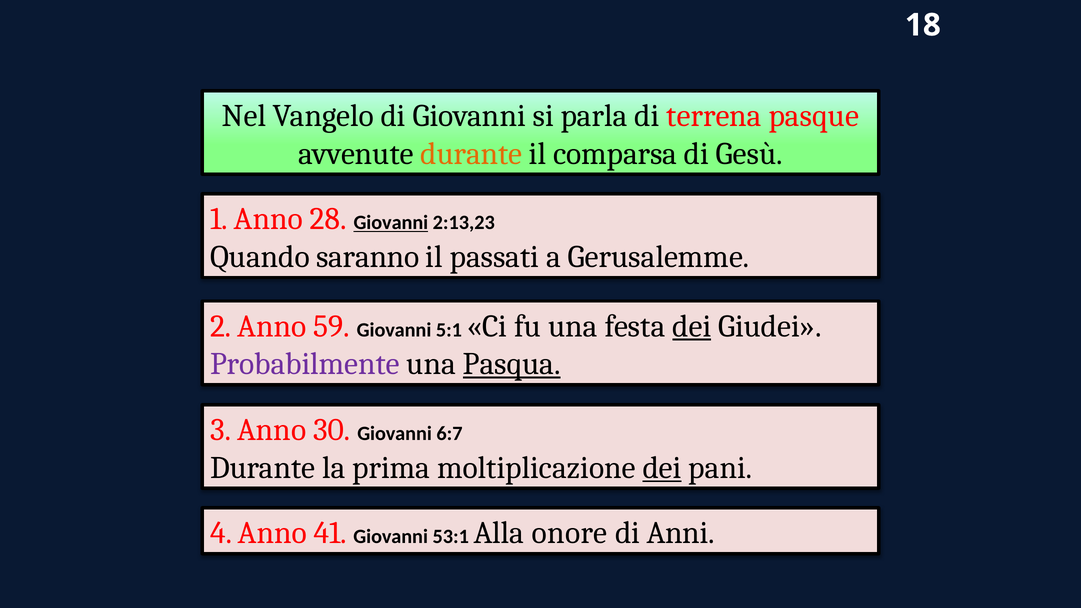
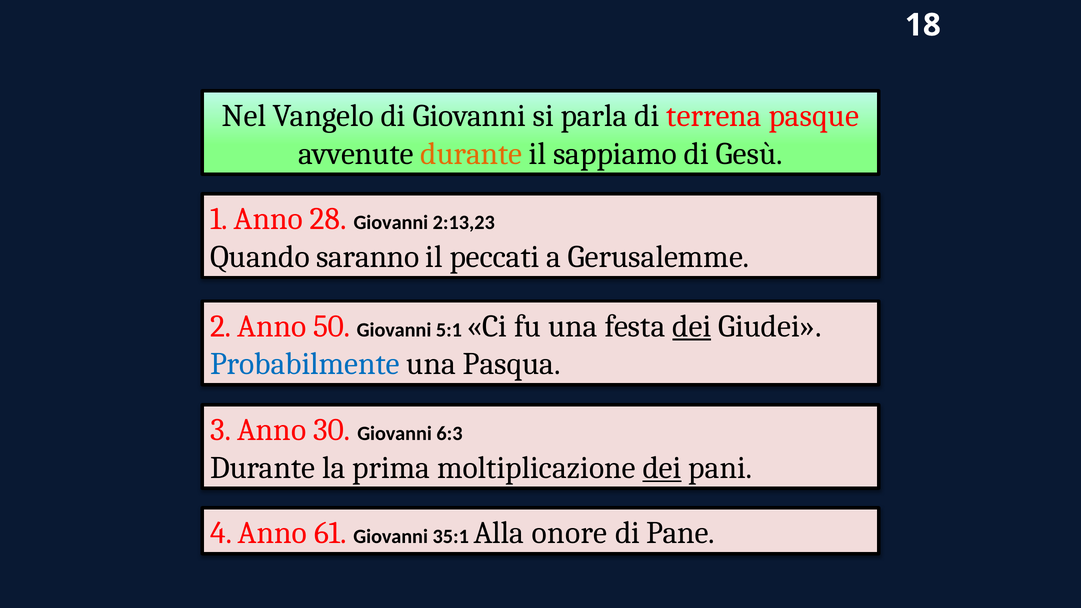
comparsa: comparsa -> sappiamo
Giovanni at (391, 223) underline: present -> none
passati: passati -> peccati
59: 59 -> 50
Probabilmente colour: purple -> blue
Pasqua underline: present -> none
6:7: 6:7 -> 6:3
41: 41 -> 61
53:1: 53:1 -> 35:1
Anni: Anni -> Pane
